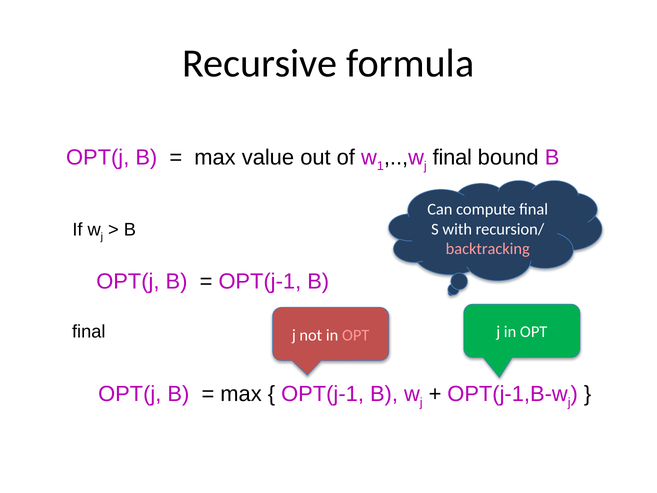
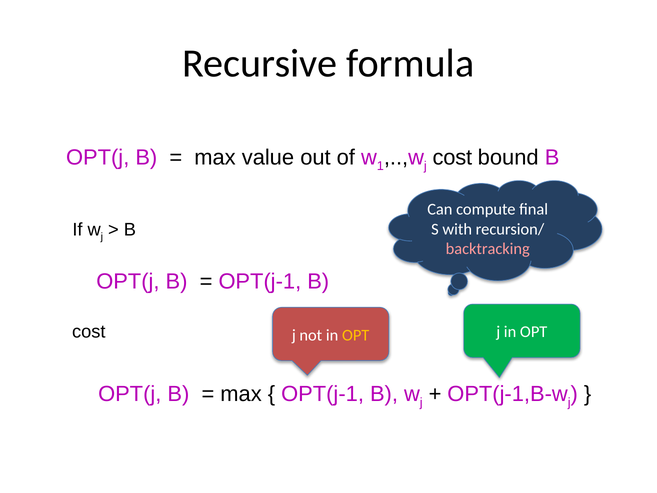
j final: final -> cost
final at (89, 332): final -> cost
OPT at (356, 335) colour: pink -> yellow
